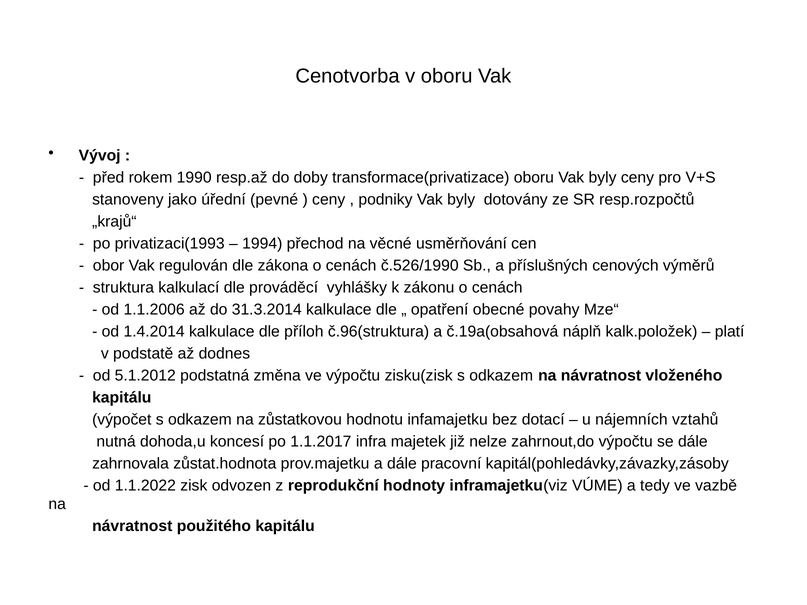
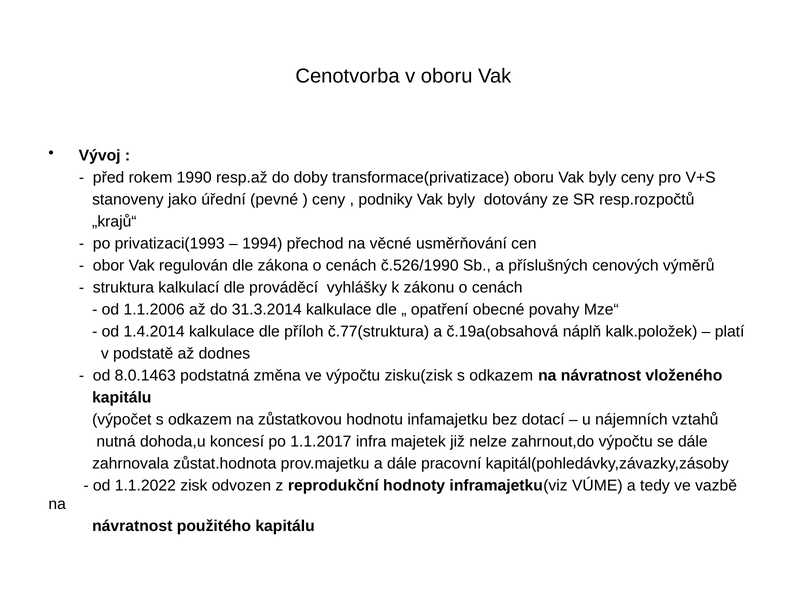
č.96(struktura: č.96(struktura -> č.77(struktura
5.1.2012: 5.1.2012 -> 8.0.1463
